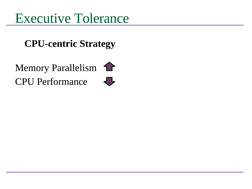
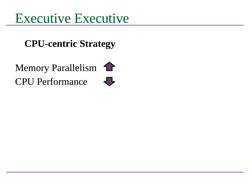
Executive Tolerance: Tolerance -> Executive
